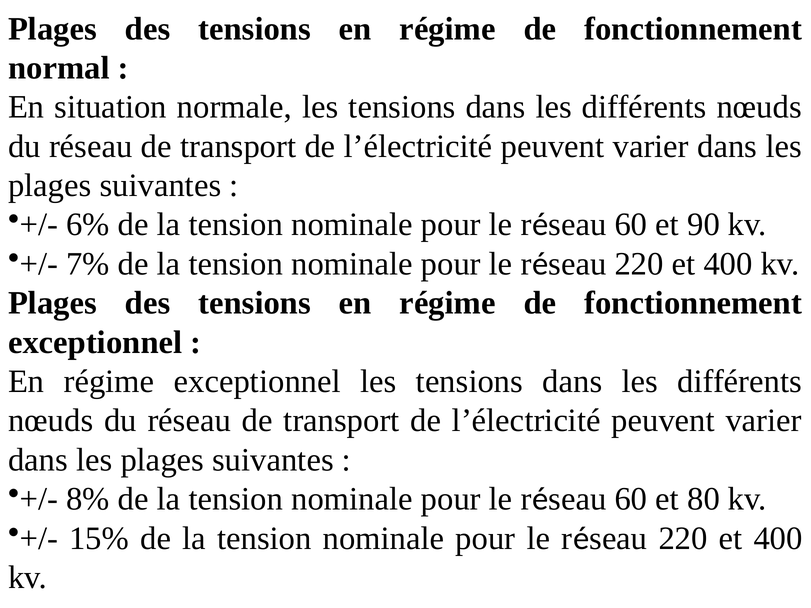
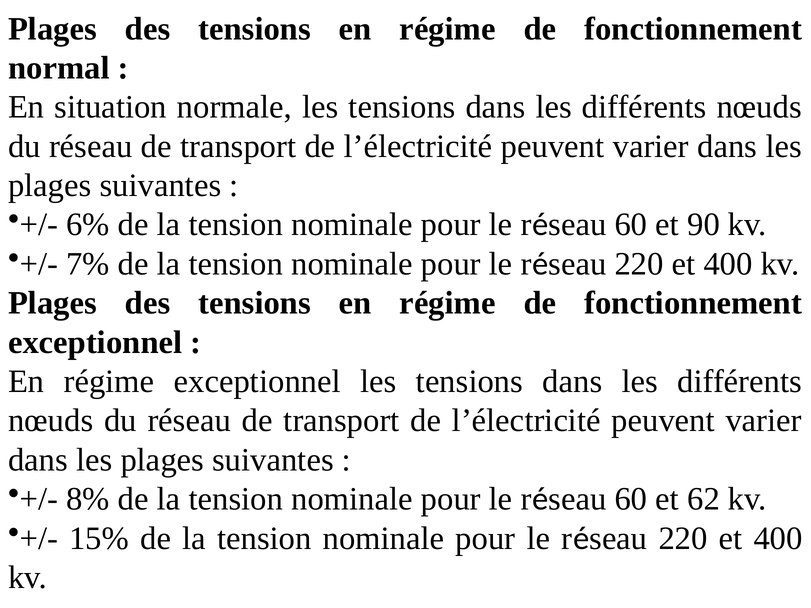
80: 80 -> 62
